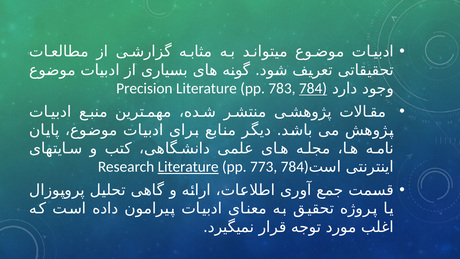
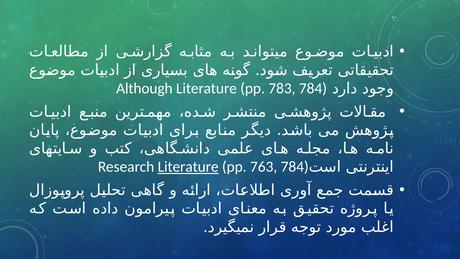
Precision: Precision -> Although
784 at (313, 88) underline: present -> none
773: 773 -> 763
